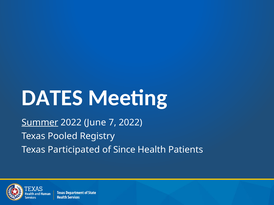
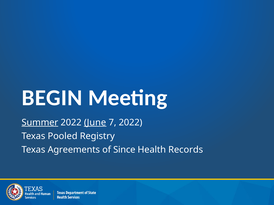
DATES: DATES -> BEGIN
June underline: none -> present
Participated: Participated -> Agreements
Patients: Patients -> Records
